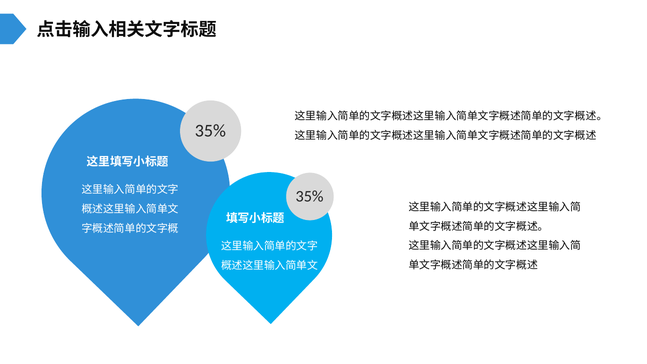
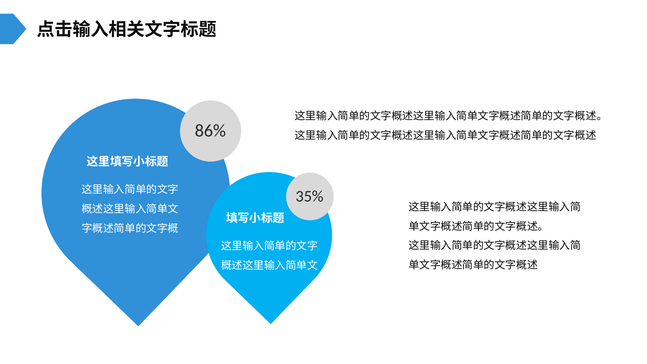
35% at (210, 131): 35% -> 86%
